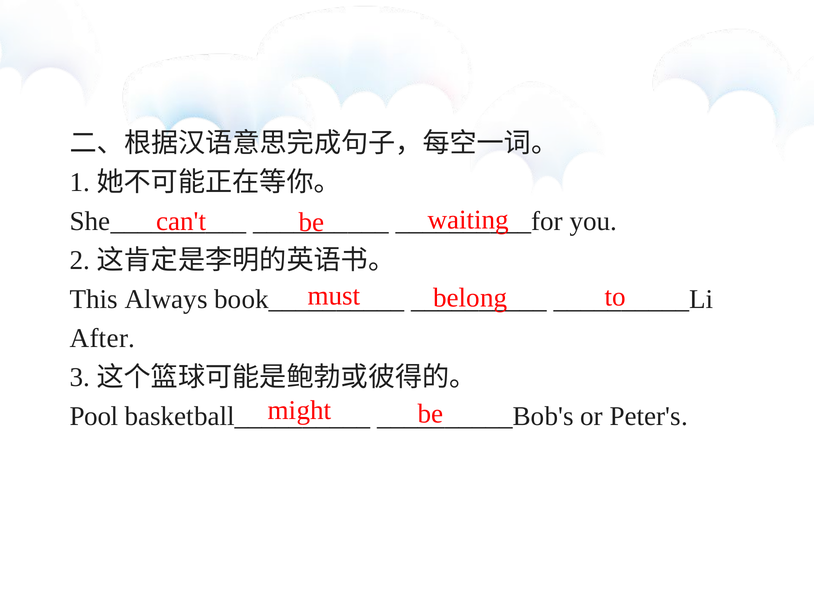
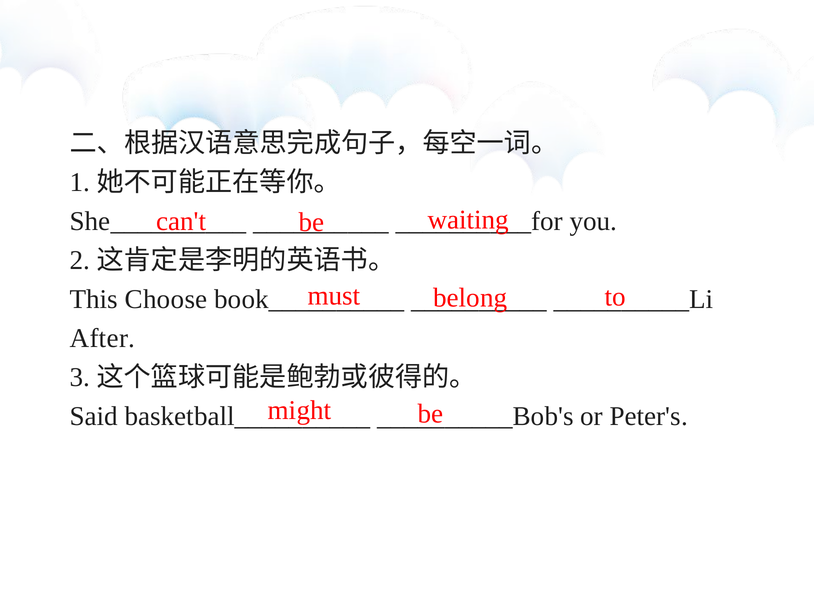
Always: Always -> Choose
Pool: Pool -> Said
